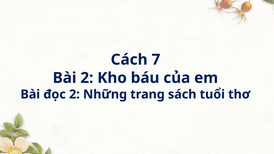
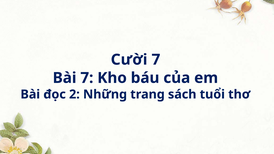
Cách: Cách -> Cười
Bài 2: 2 -> 7
